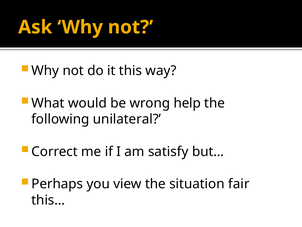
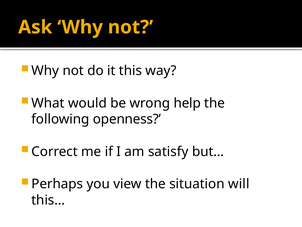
unilateral: unilateral -> openness
fair: fair -> will
